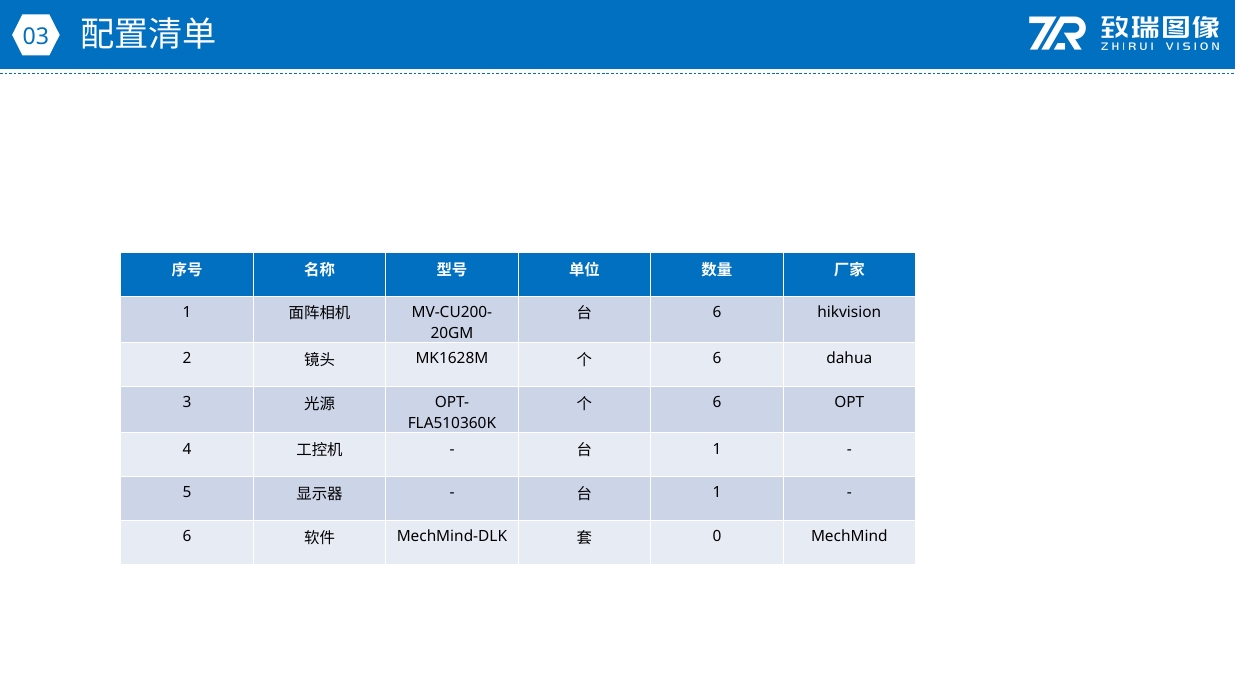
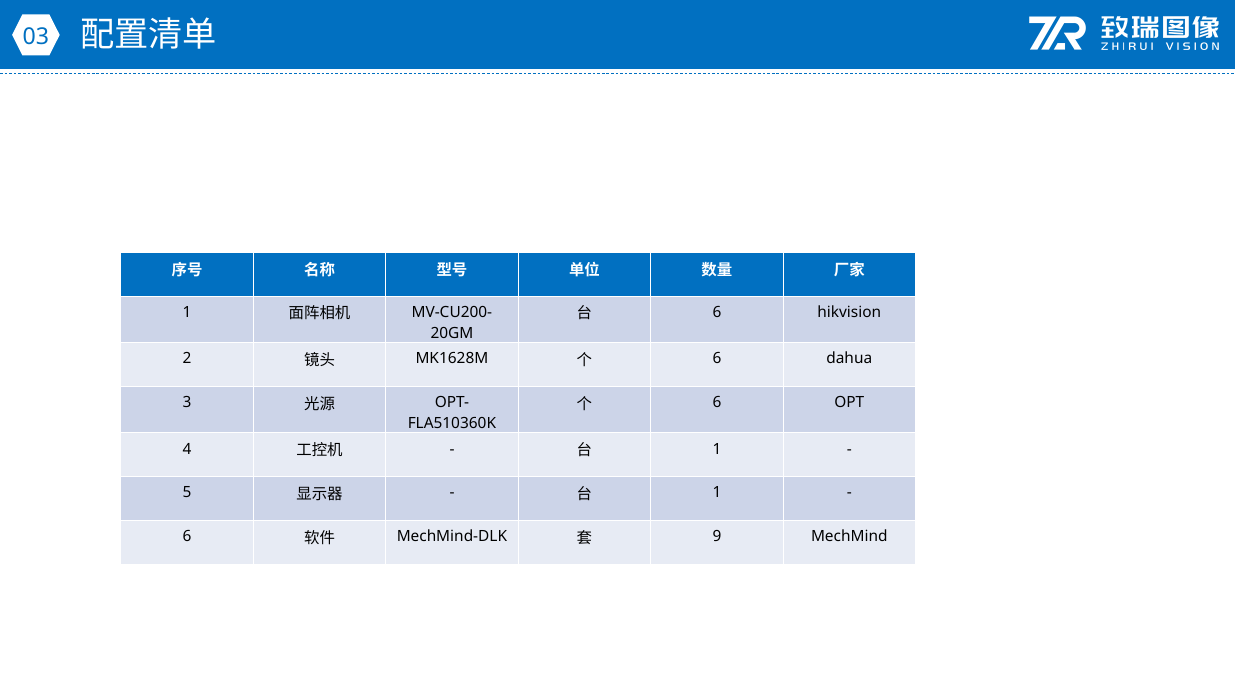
0: 0 -> 9
